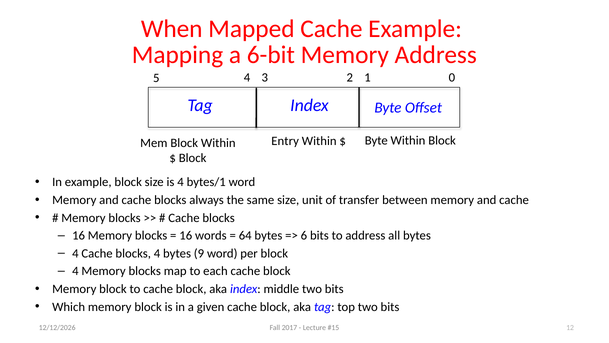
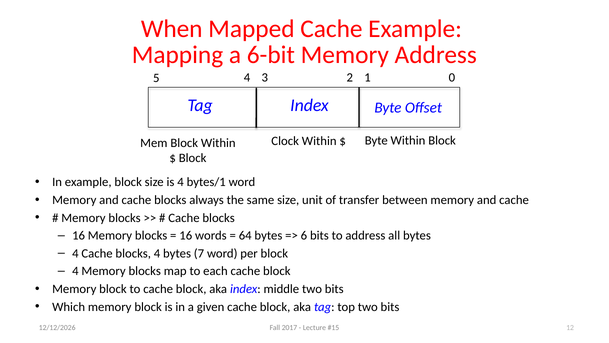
Entry: Entry -> Clock
9: 9 -> 7
